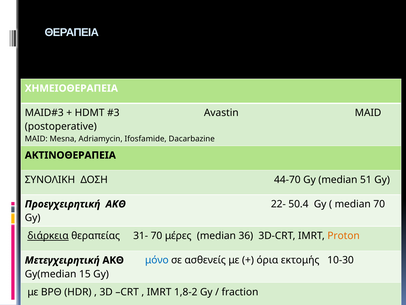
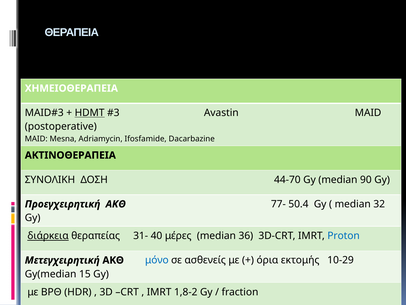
HDMT underline: none -> present
51: 51 -> 90
22-: 22- -> 77-
median 70: 70 -> 32
31- 70: 70 -> 40
Proton colour: orange -> blue
10-30: 10-30 -> 10-29
